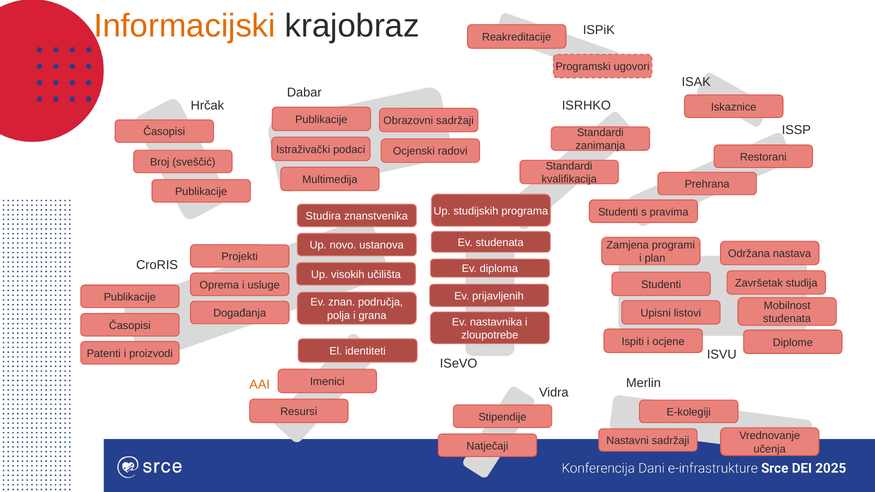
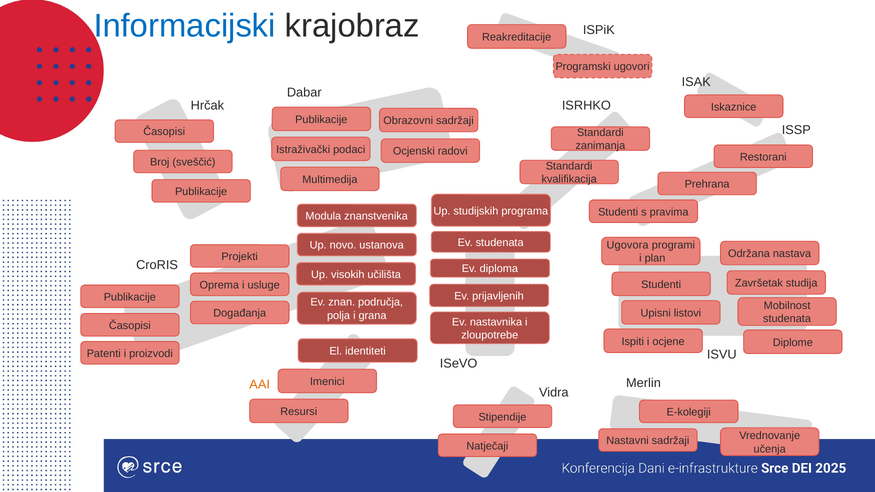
Informacijski colour: orange -> blue
Studira: Studira -> Modula
Zamjena: Zamjena -> Ugovora
